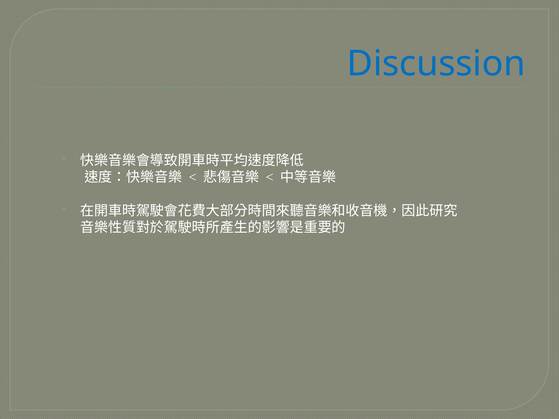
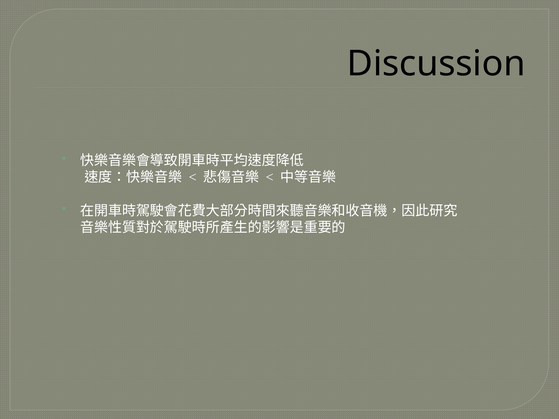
Discussion colour: blue -> black
